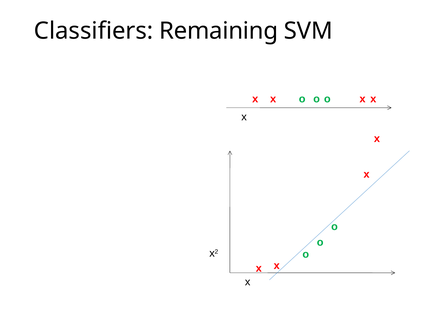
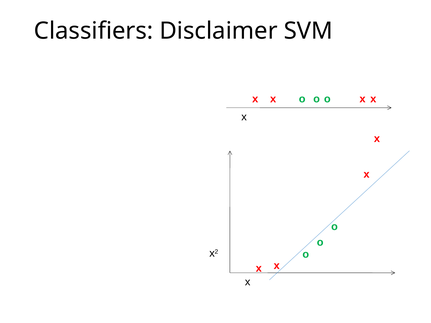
Remaining: Remaining -> Disclaimer
